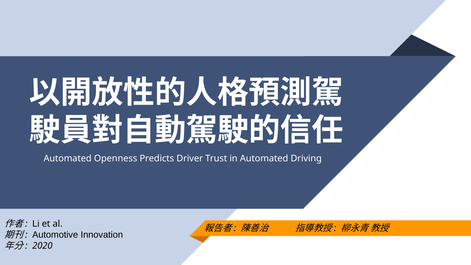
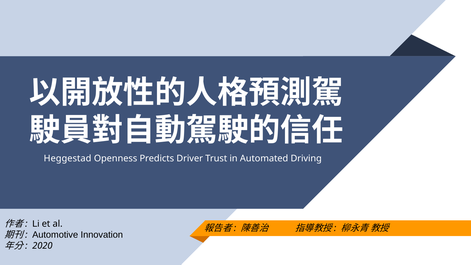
Automated at (68, 158): Automated -> Heggestad
